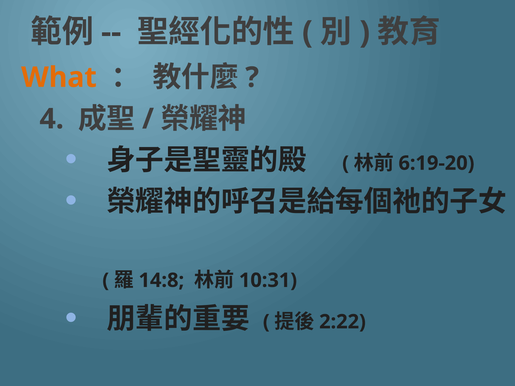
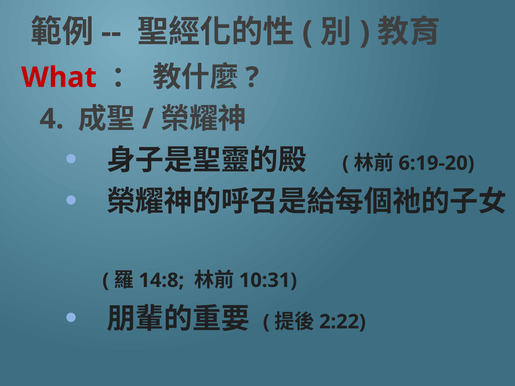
What colour: orange -> red
